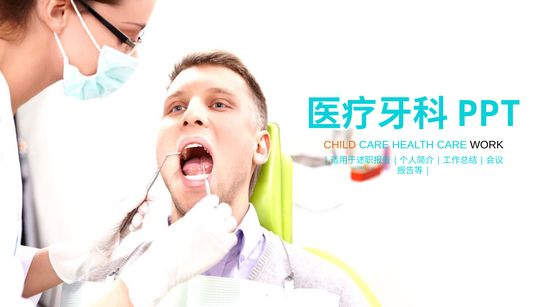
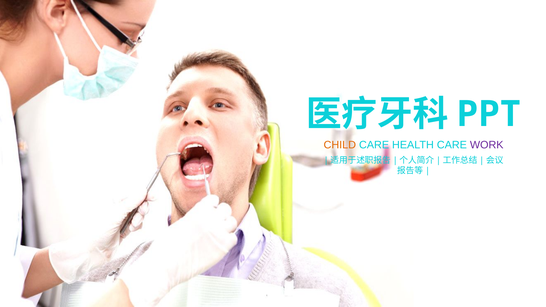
WORK colour: black -> purple
